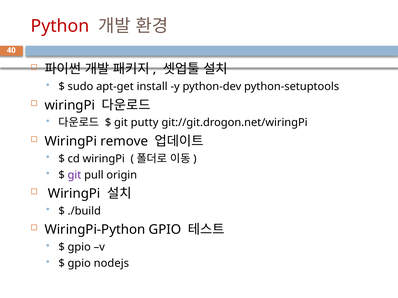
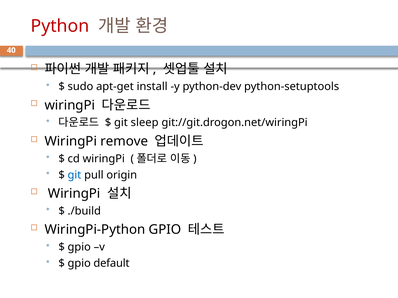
putty: putty -> sleep
git at (74, 175) colour: purple -> blue
nodejs: nodejs -> default
